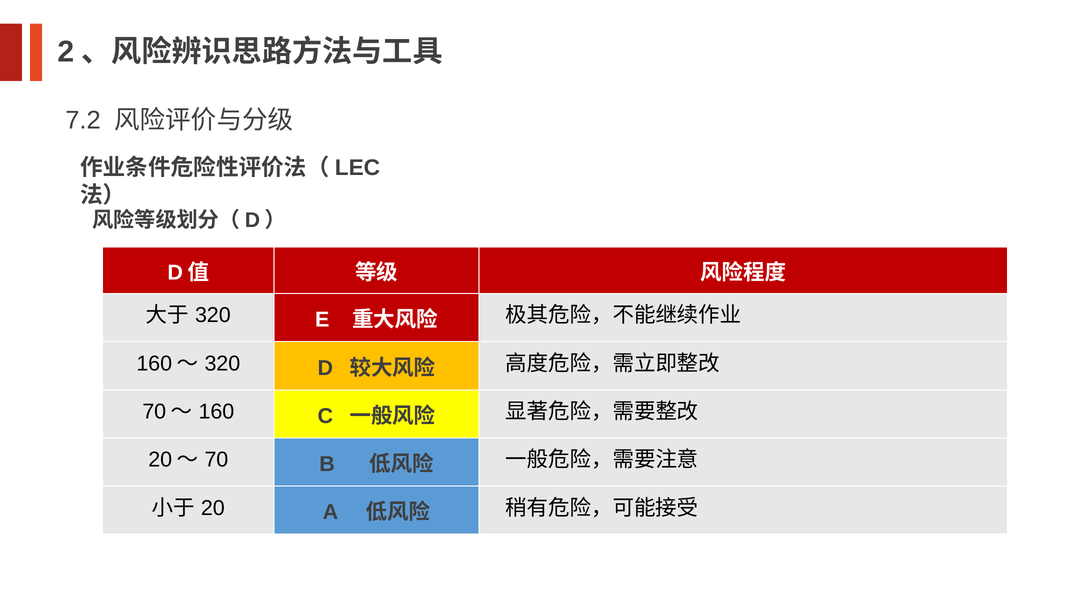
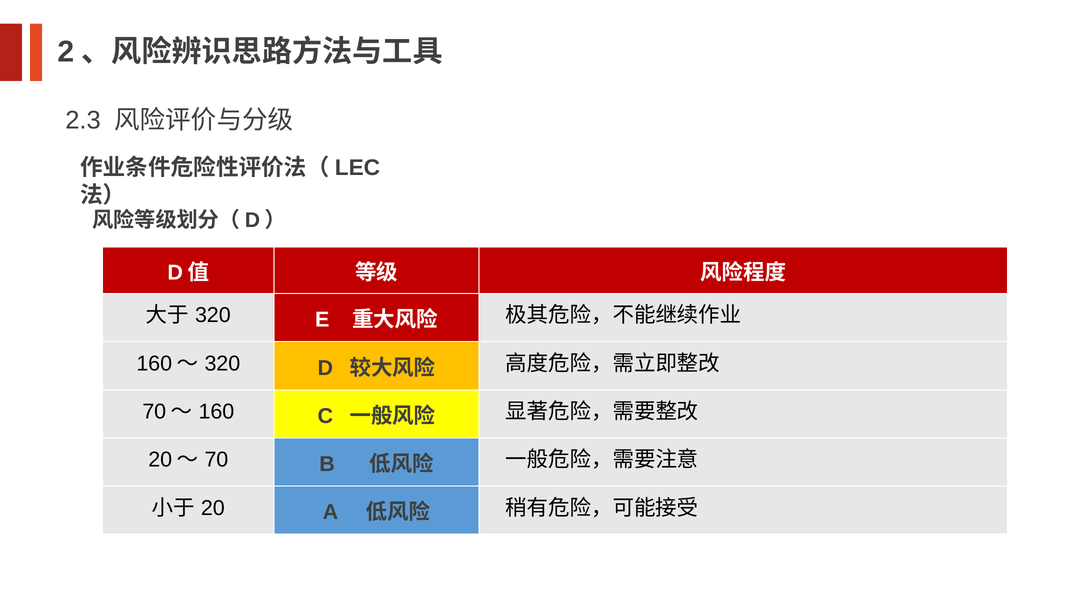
7.2: 7.2 -> 2.3
